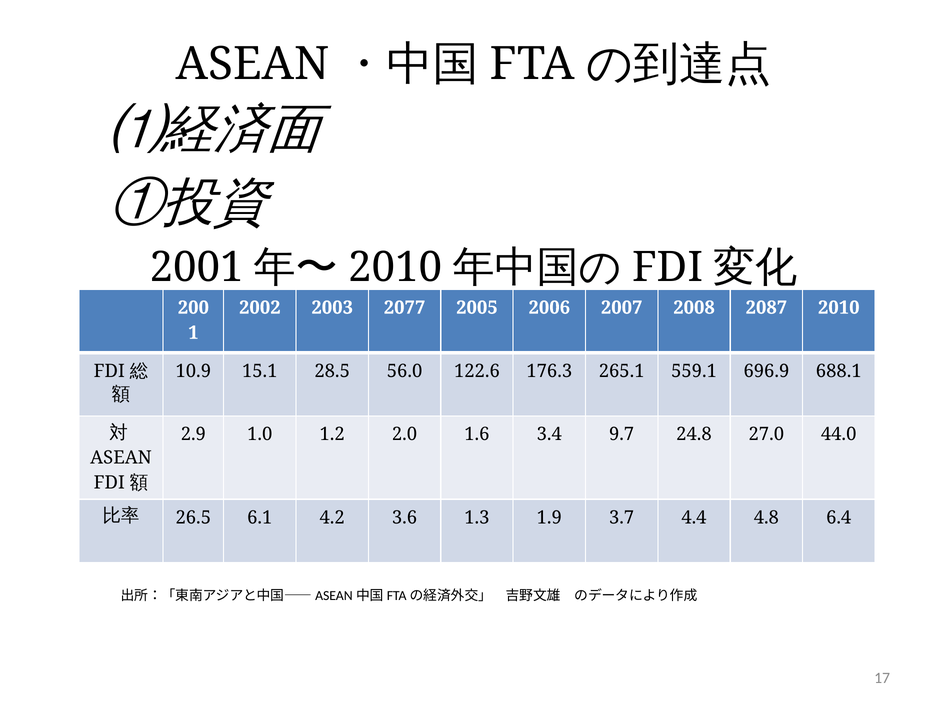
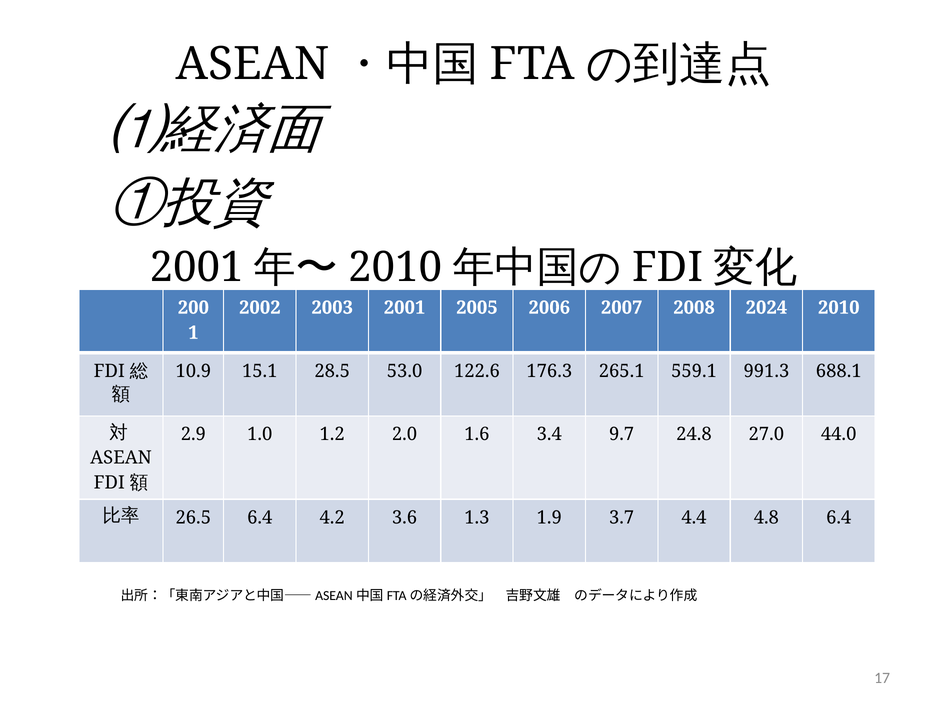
2003 2077: 2077 -> 2001
2087: 2087 -> 2024
56.0: 56.0 -> 53.0
696.9: 696.9 -> 991.3
26.5 6.1: 6.1 -> 6.4
